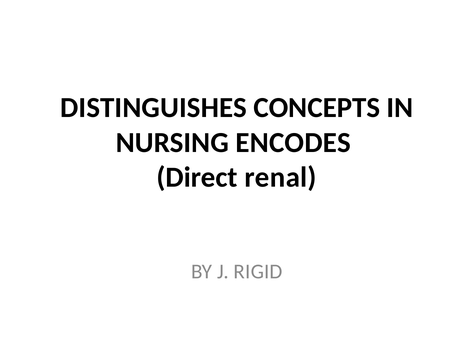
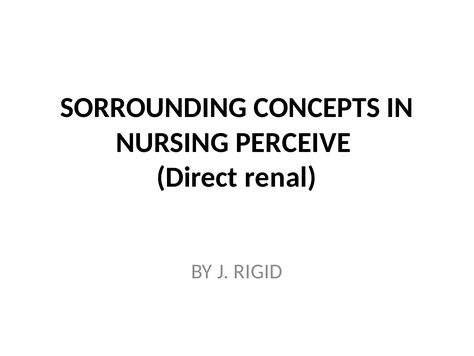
DISTINGUISHES: DISTINGUISHES -> SORROUNDING
ENCODES: ENCODES -> PERCEIVE
